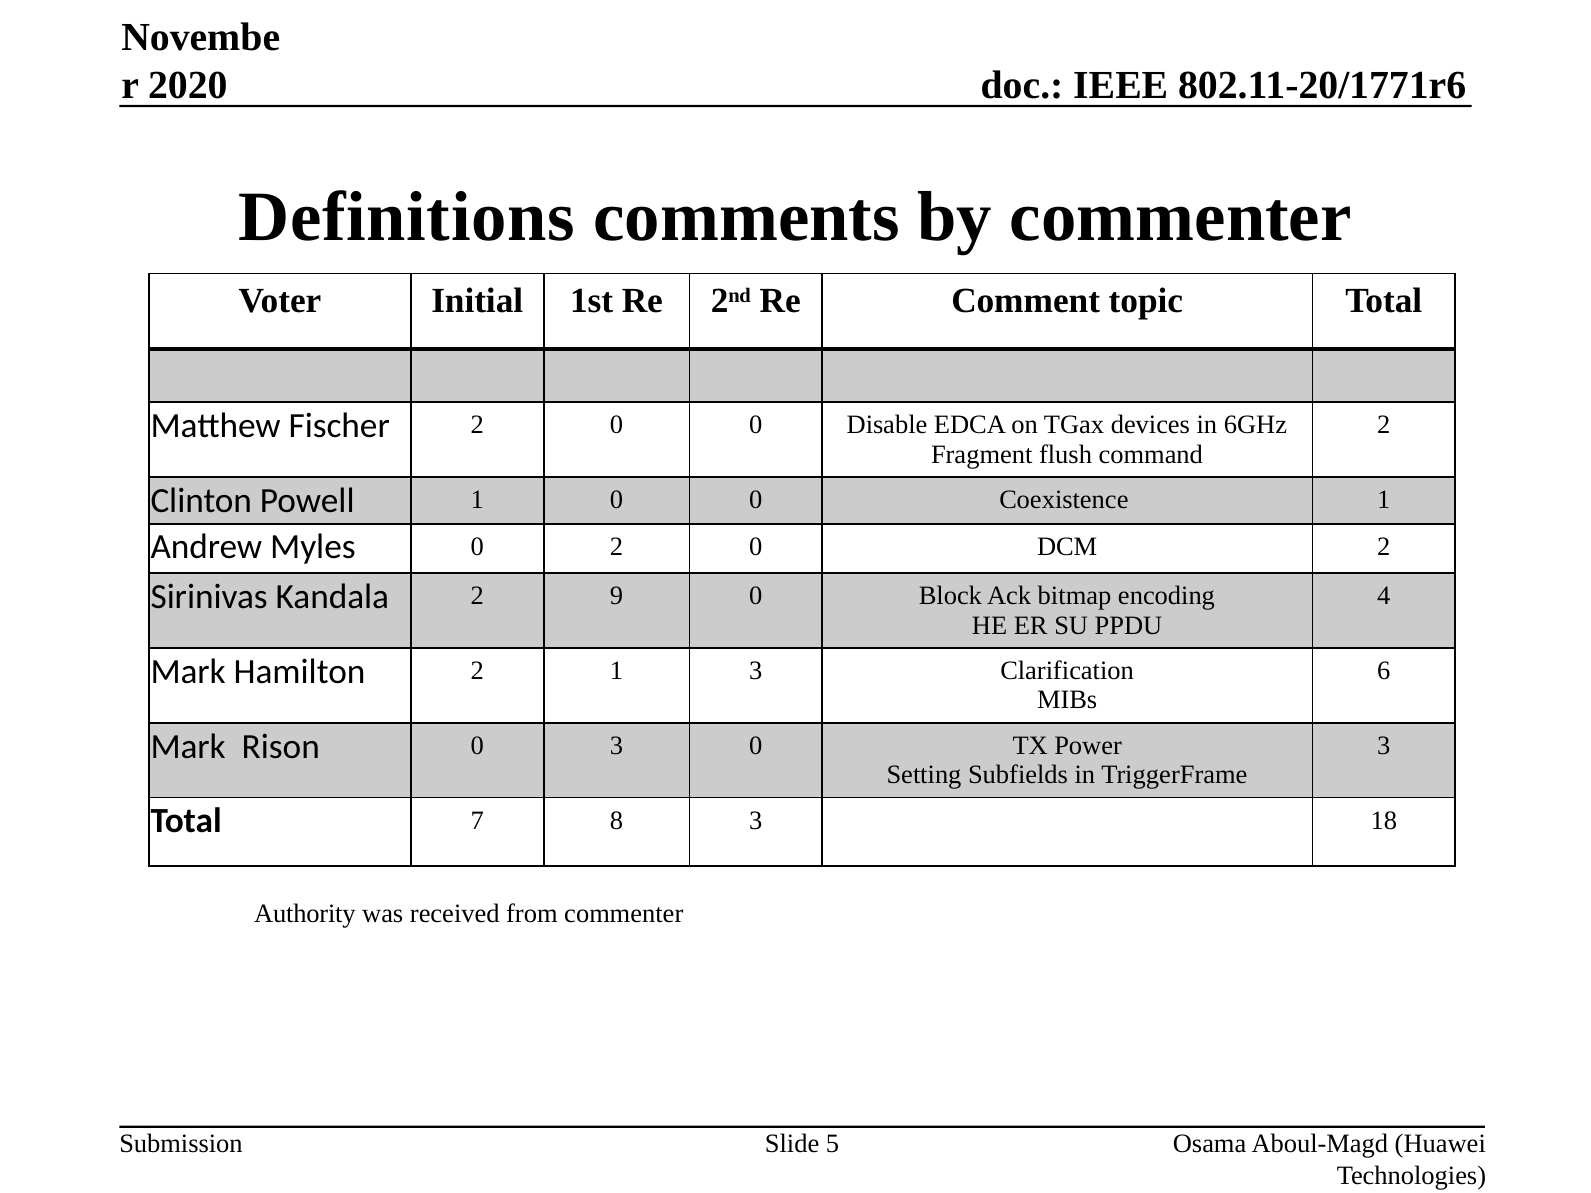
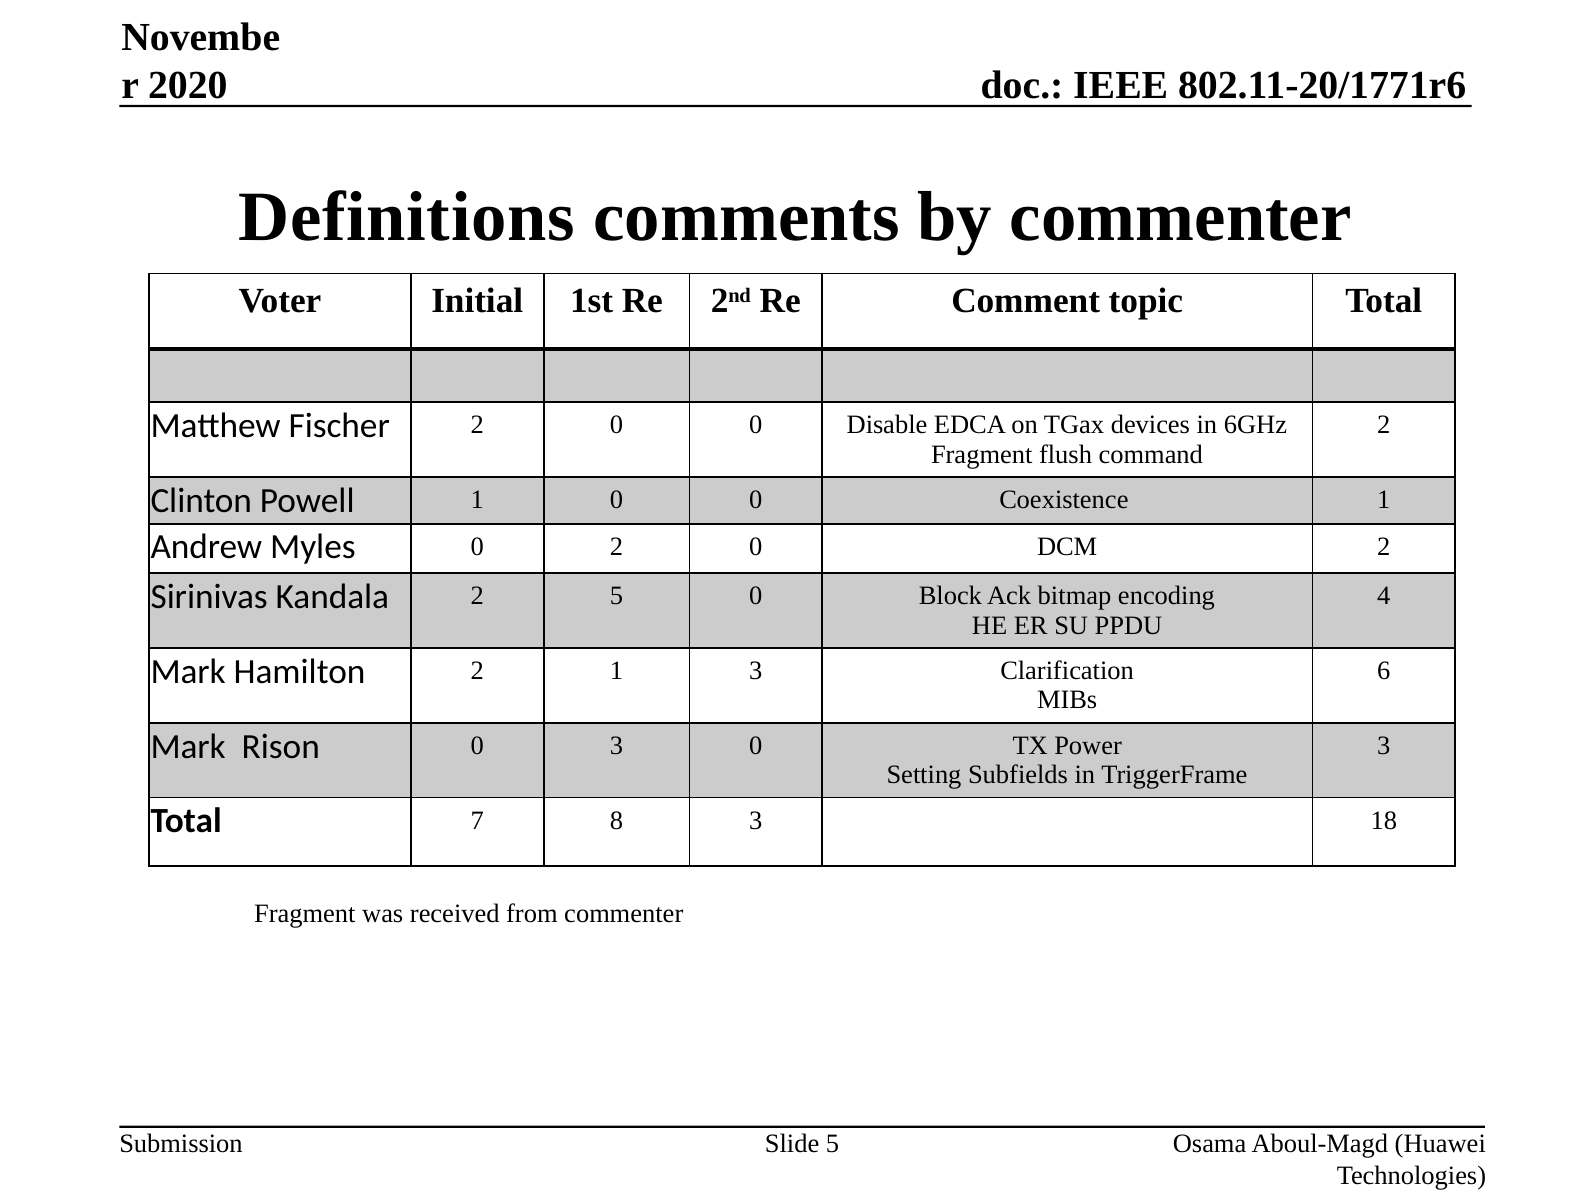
2 9: 9 -> 5
Authority at (305, 914): Authority -> Fragment
